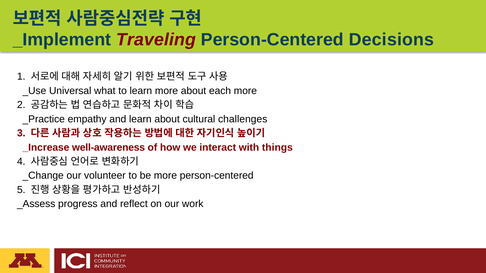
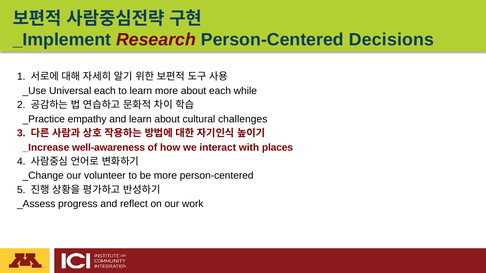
Traveling: Traveling -> Research
Universal what: what -> each
each more: more -> while
things: things -> places
